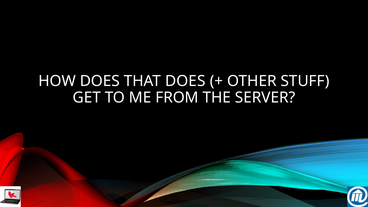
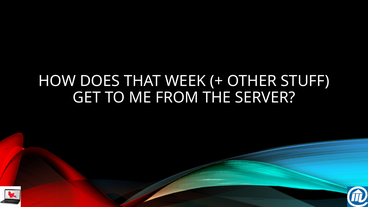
THAT DOES: DOES -> WEEK
